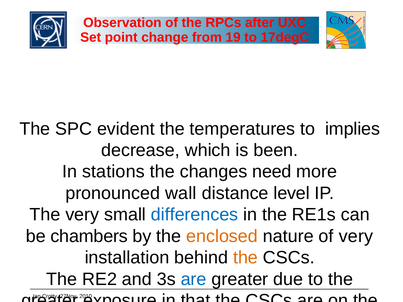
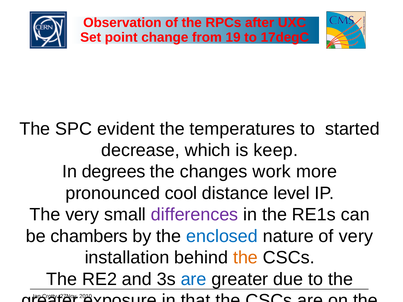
implies: implies -> started
been: been -> keep
stations: stations -> degrees
need: need -> work
pronounced wall: wall -> cool
differences at (195, 215) colour: blue -> purple
enclosed colour: orange -> blue
